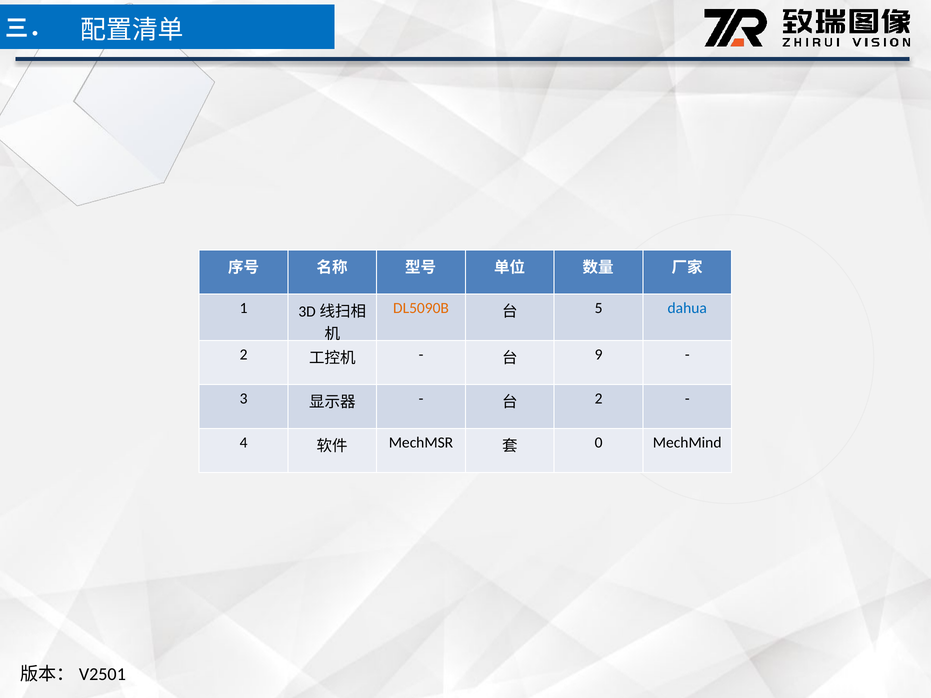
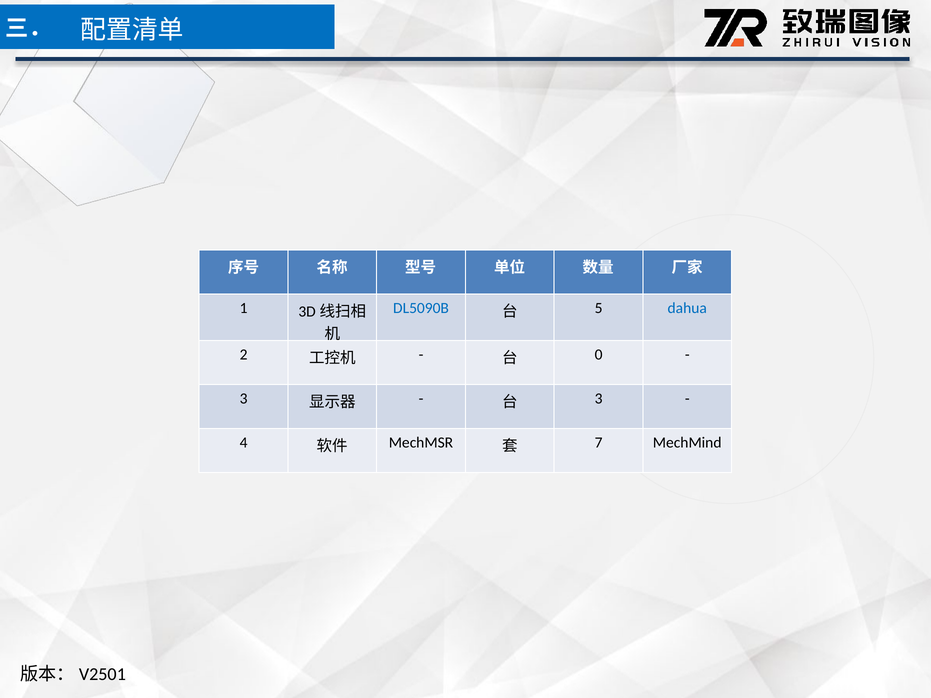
DL5090B colour: orange -> blue
9: 9 -> 0
2 at (599, 399): 2 -> 3
0: 0 -> 7
